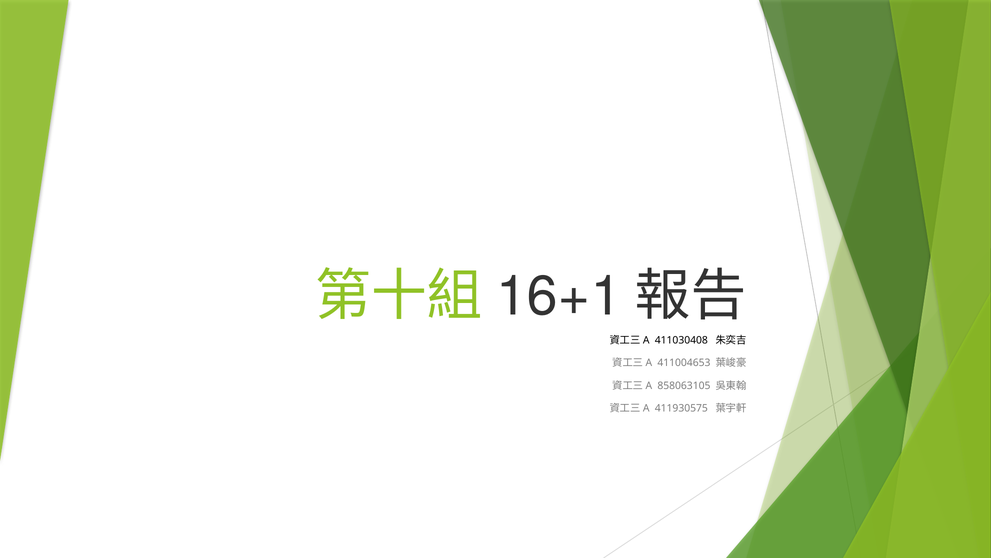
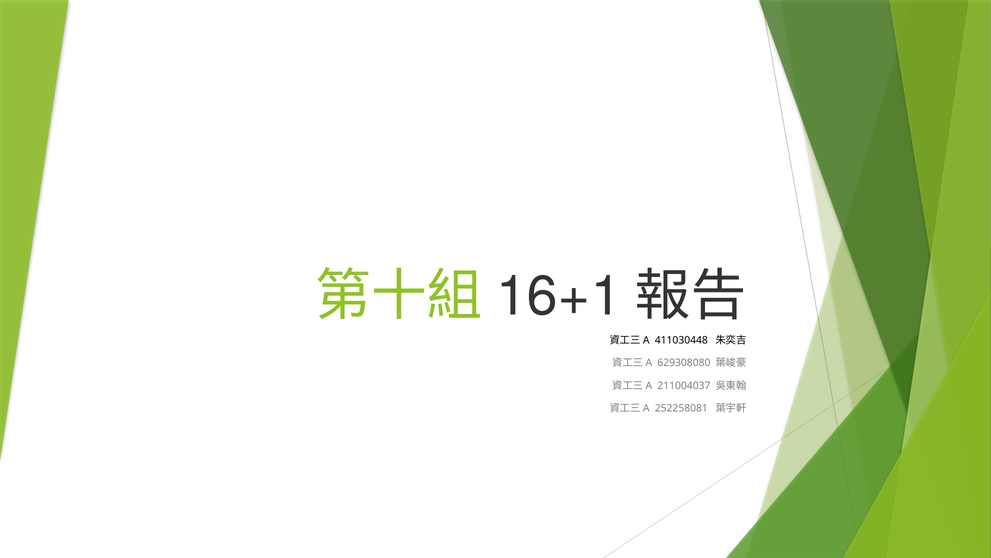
411030408: 411030408 -> 411030448
411004653: 411004653 -> 629308080
858063105: 858063105 -> 211004037
411930575: 411930575 -> 252258081
